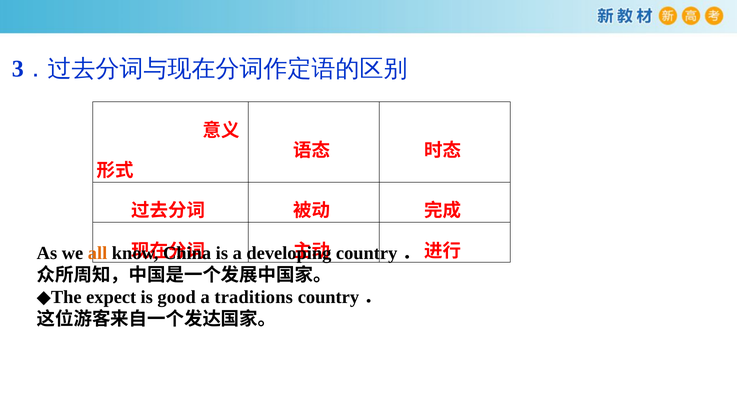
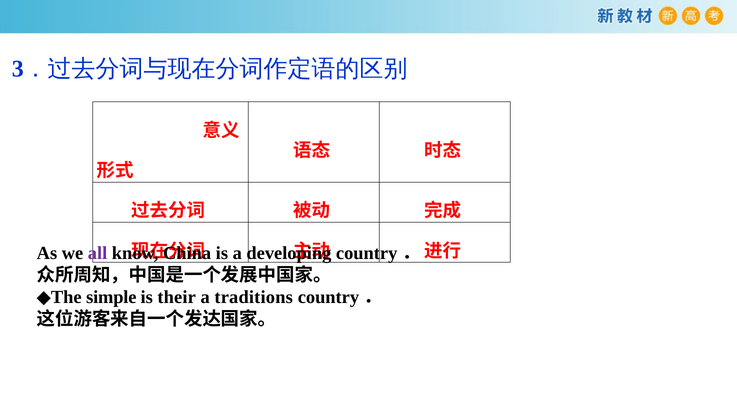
all colour: orange -> purple
expect: expect -> simple
good: good -> their
